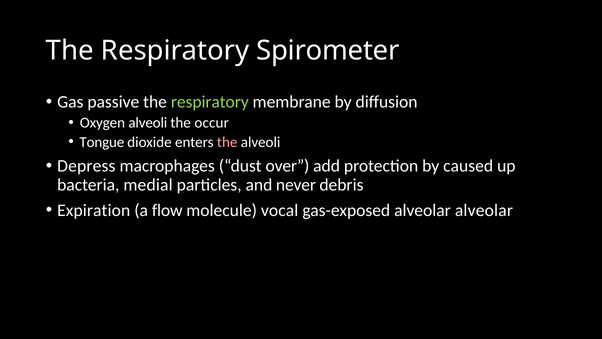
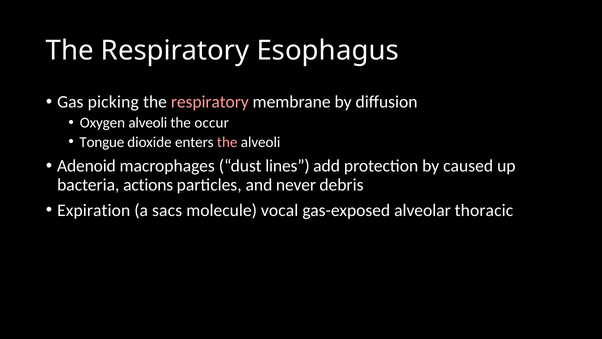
Spirometer: Spirometer -> Esophagus
passive: passive -> picking
respiratory at (210, 102) colour: light green -> pink
Depress: Depress -> Adenoid
over: over -> lines
medial: medial -> actions
flow: flow -> sacs
alveolar alveolar: alveolar -> thoracic
